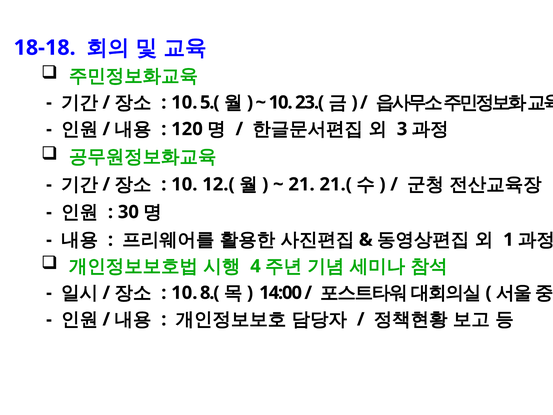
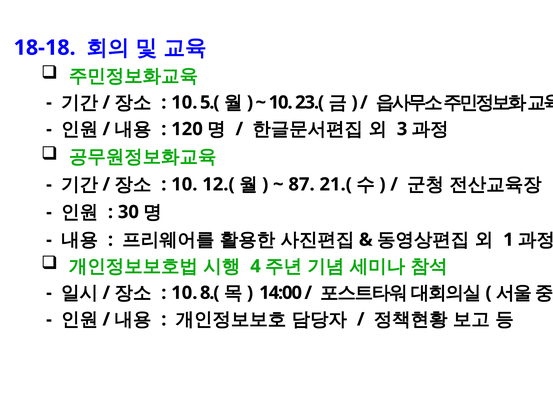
21: 21 -> 87
